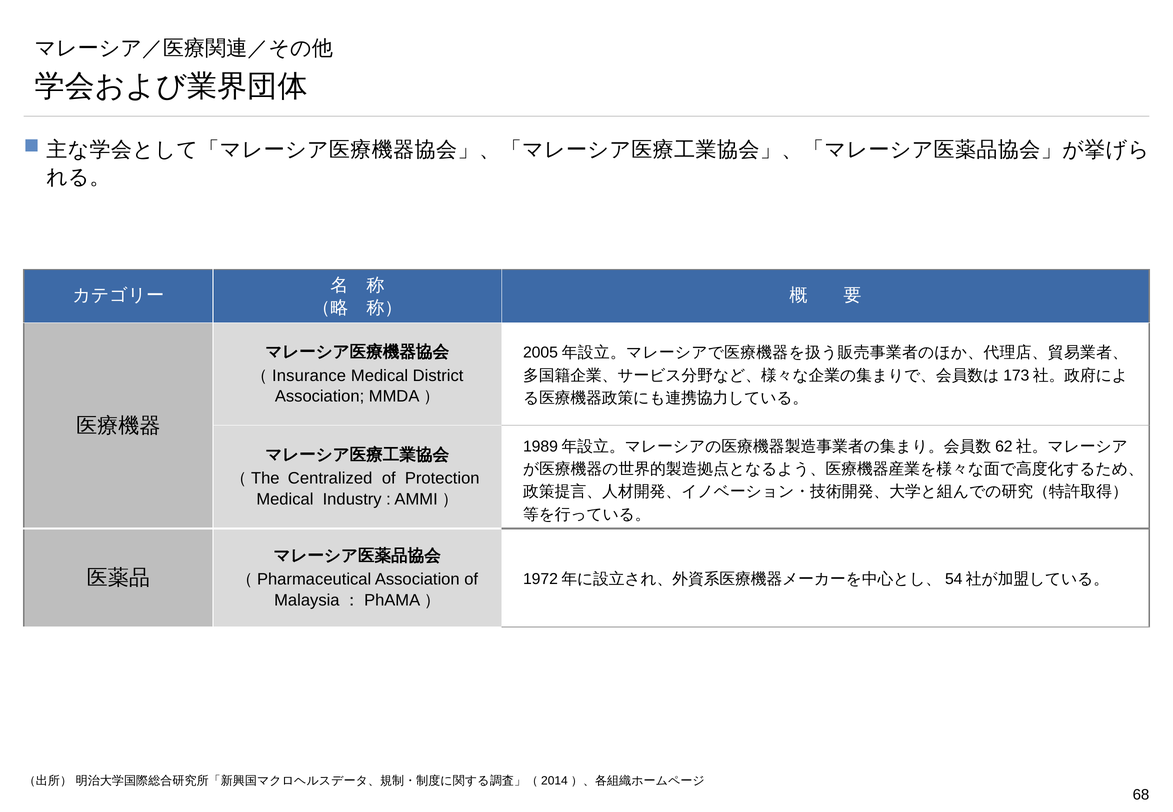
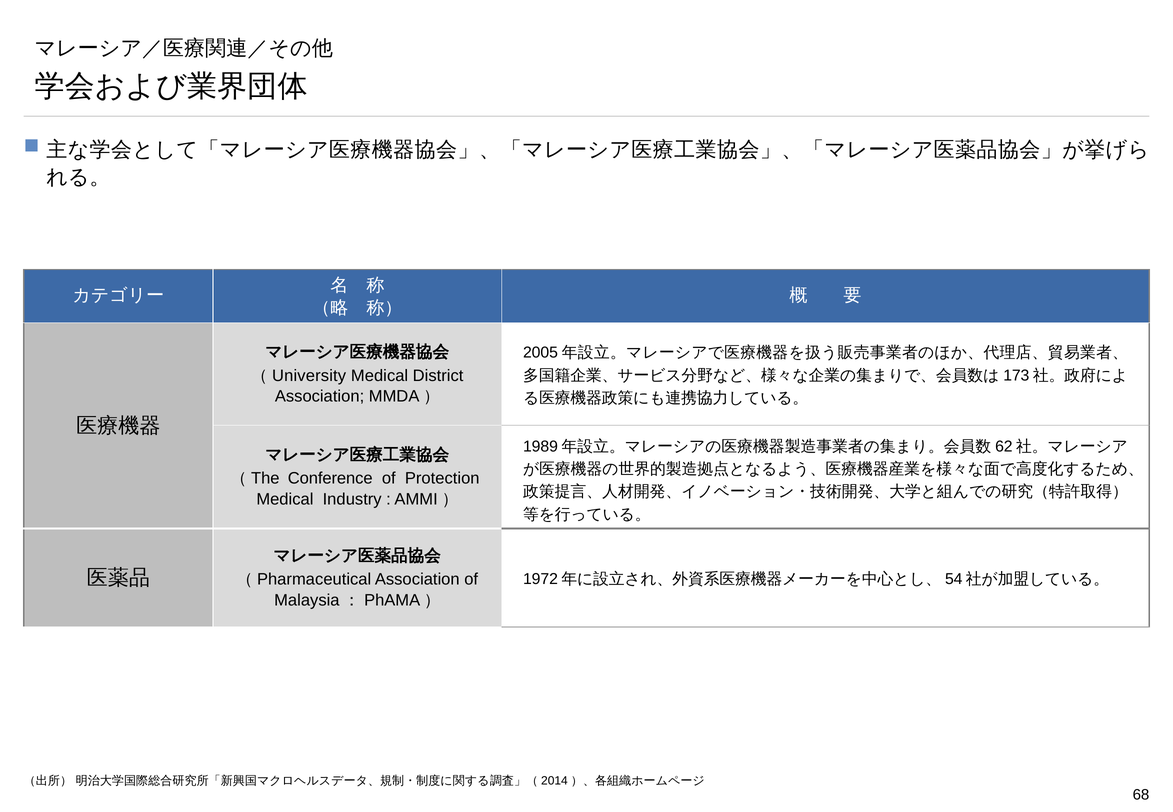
Insurance: Insurance -> University
Centralized: Centralized -> Conference
